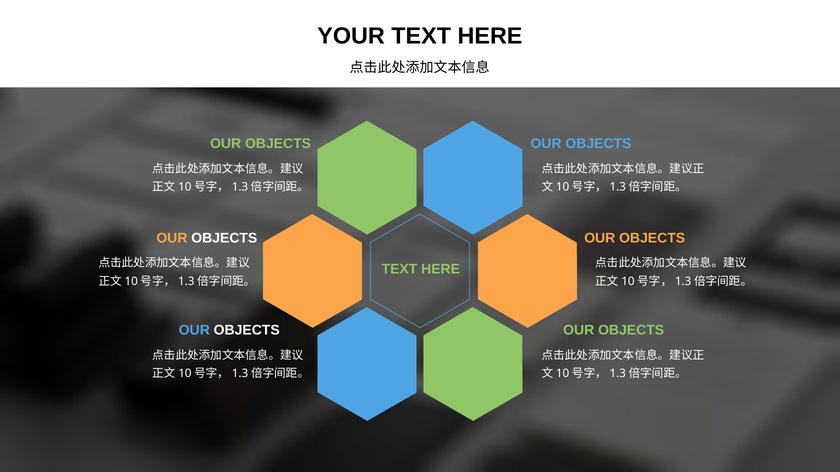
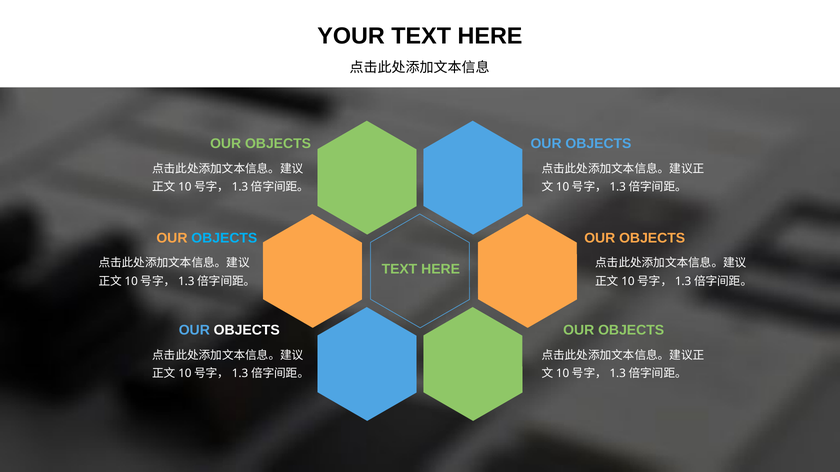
OBJECTS at (224, 238) colour: white -> light blue
